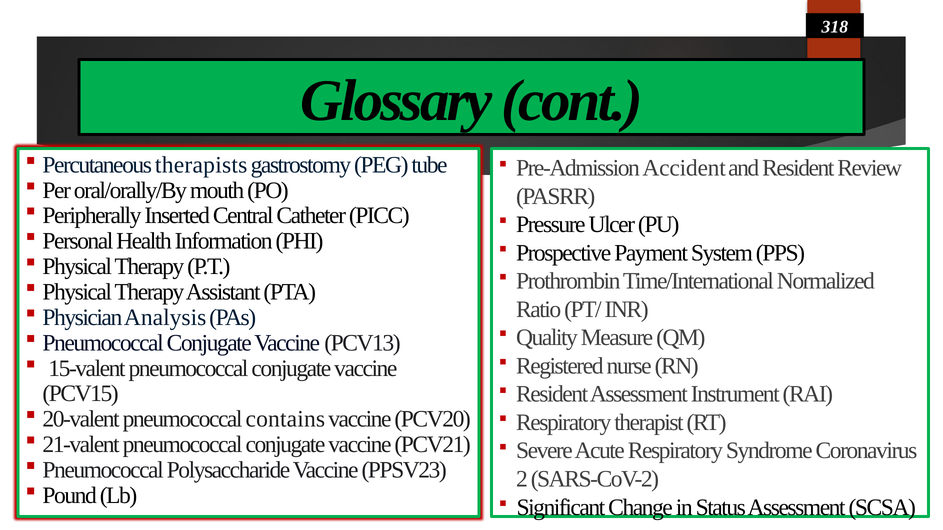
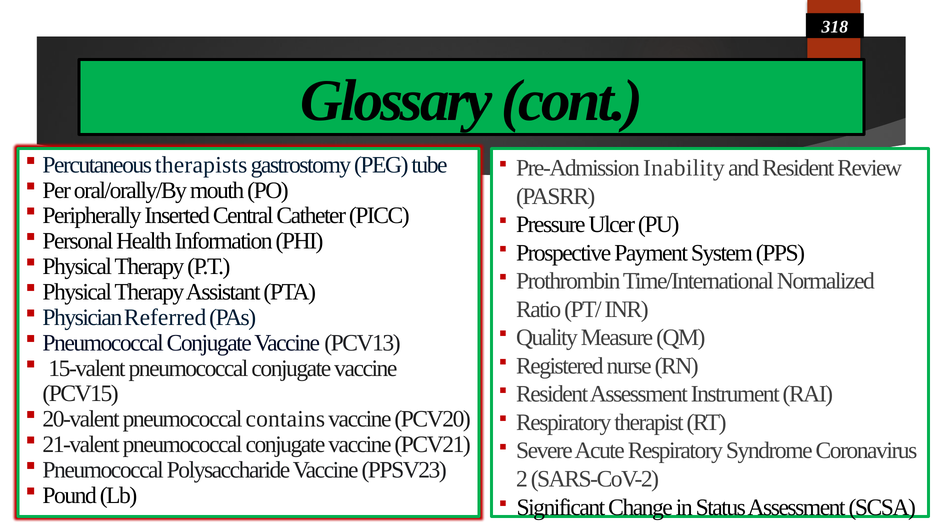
Accident: Accident -> Inability
Analysis: Analysis -> Referred
